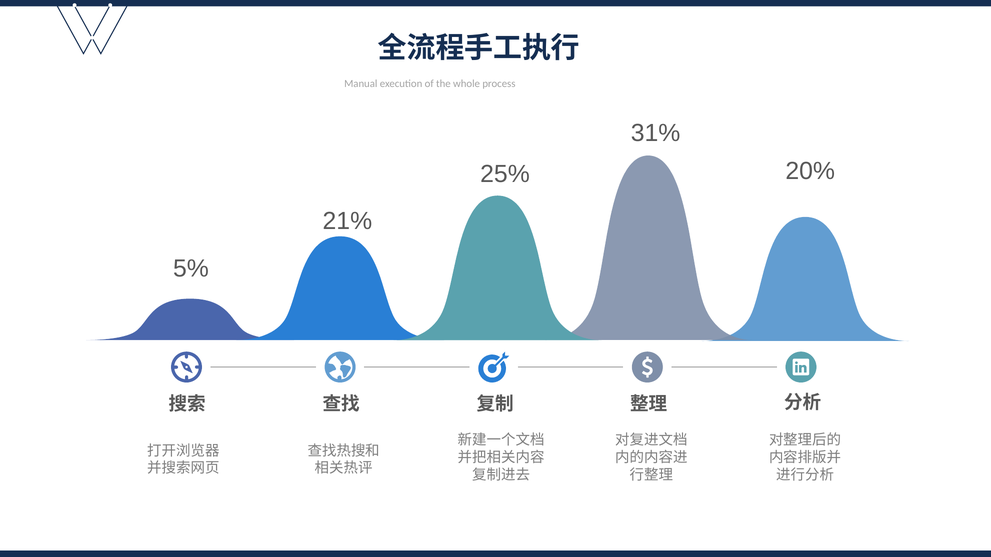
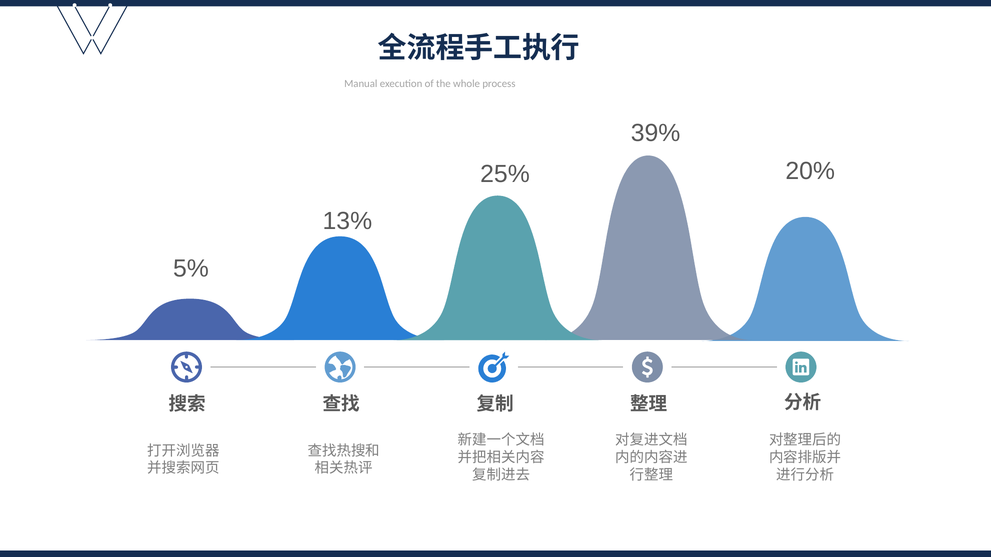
31%: 31% -> 39%
21%: 21% -> 13%
